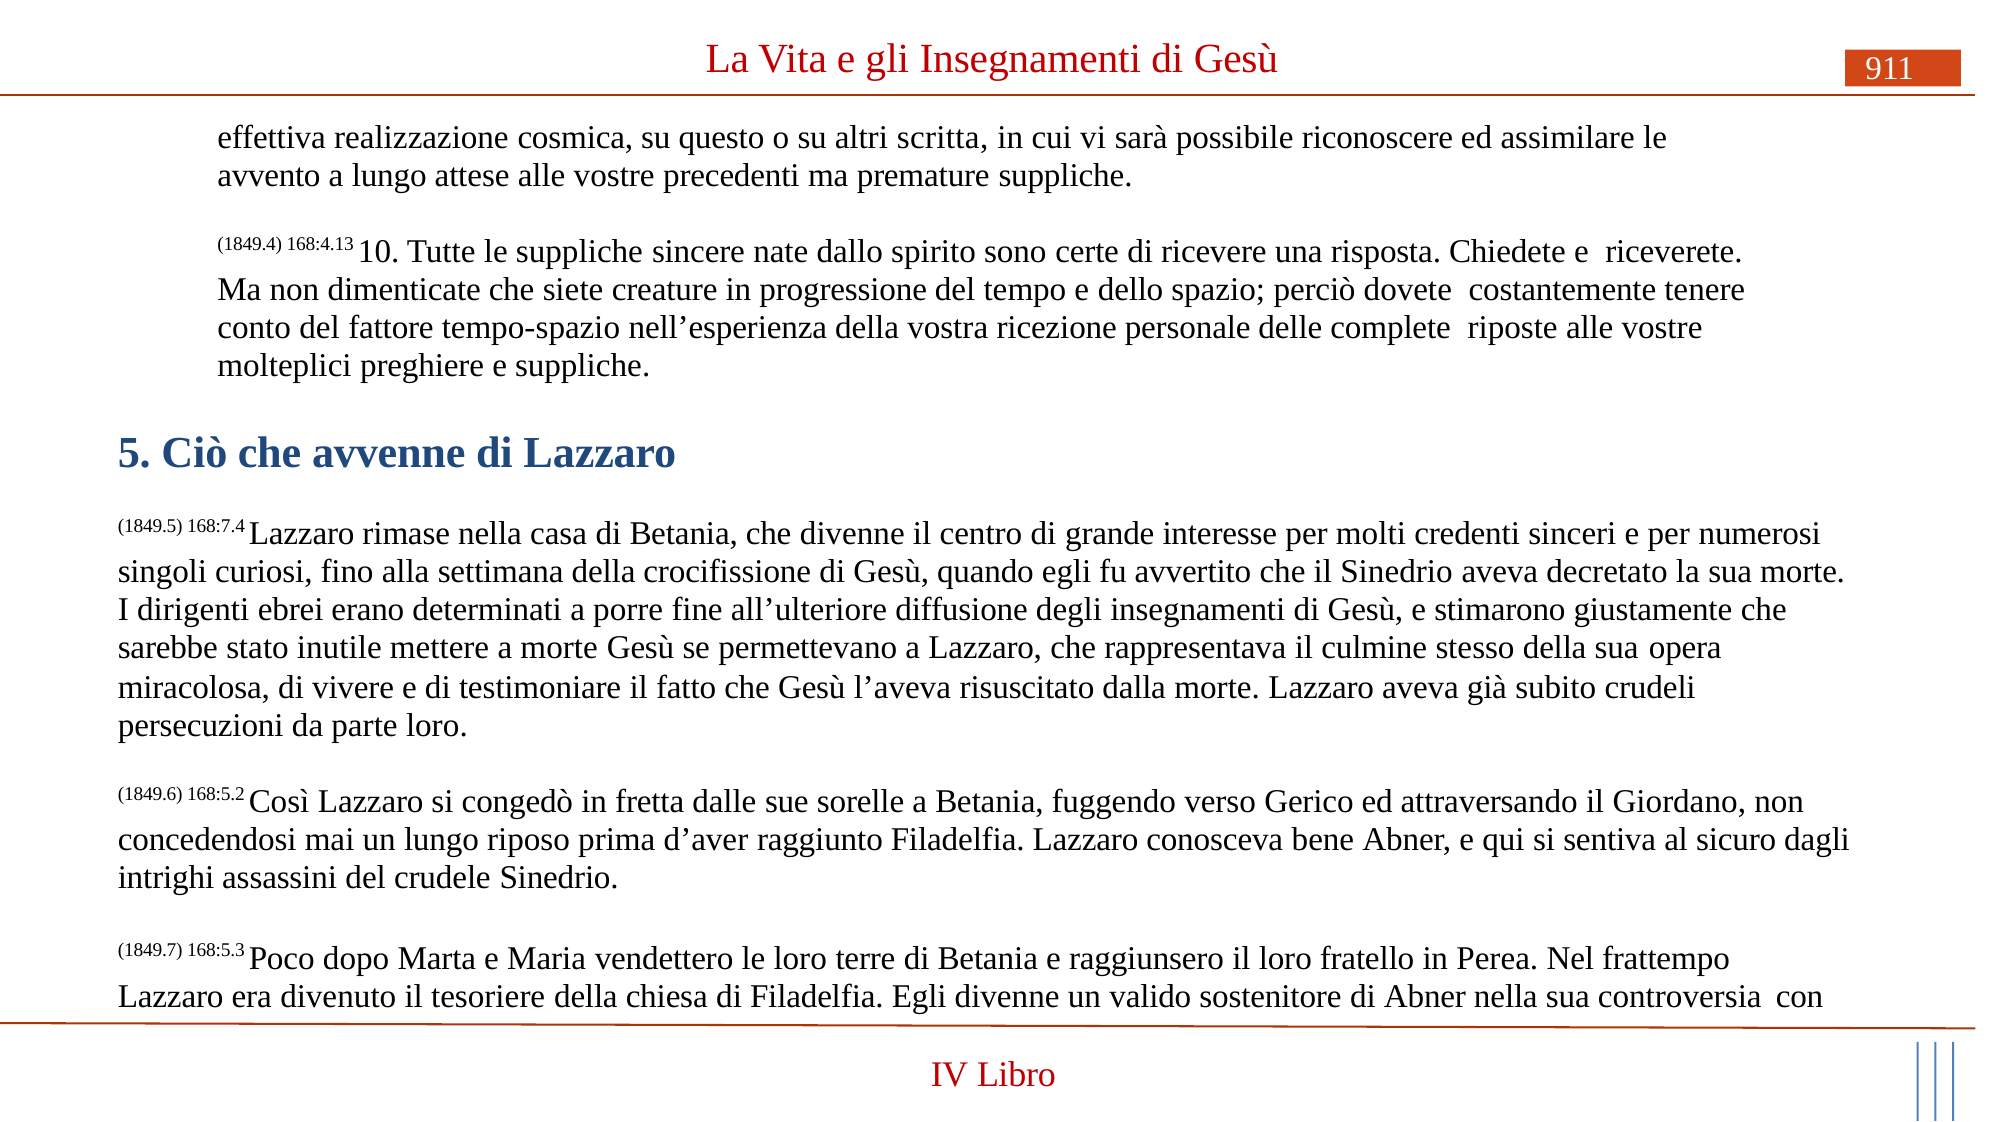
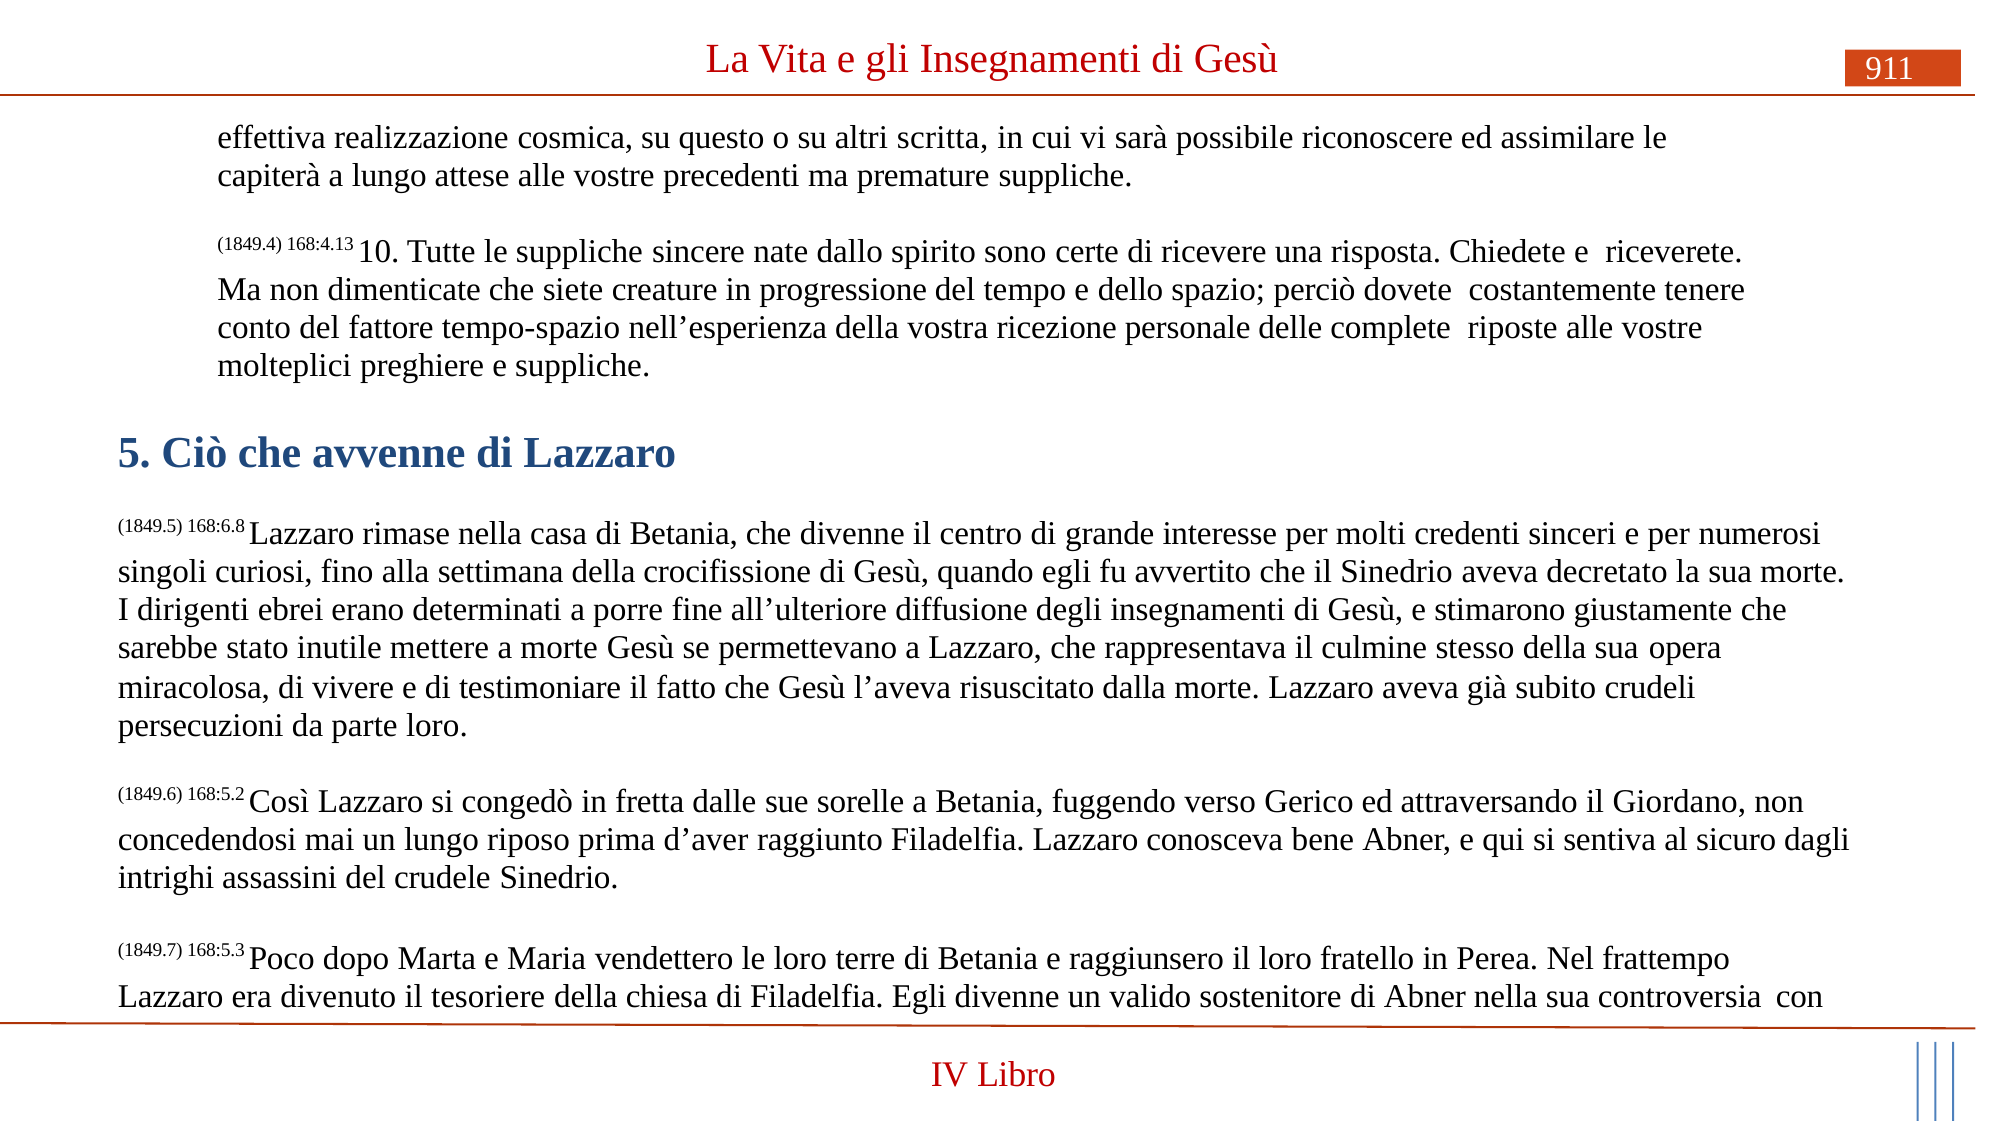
avvento: avvento -> capiterà
168:7.4: 168:7.4 -> 168:6.8
